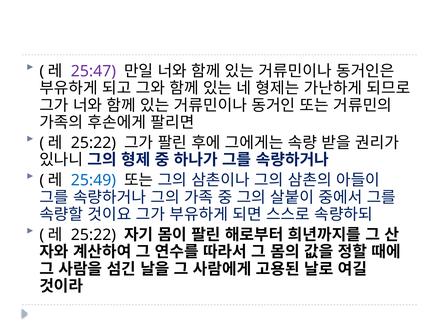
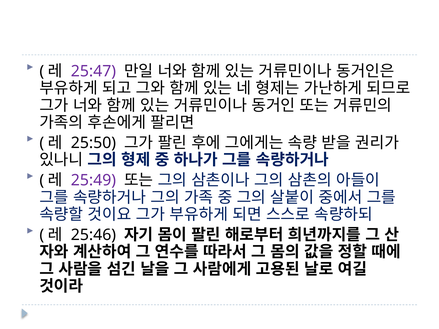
25:22 at (93, 143): 25:22 -> 25:50
25:49 colour: blue -> purple
25:22 at (93, 235): 25:22 -> 25:46
